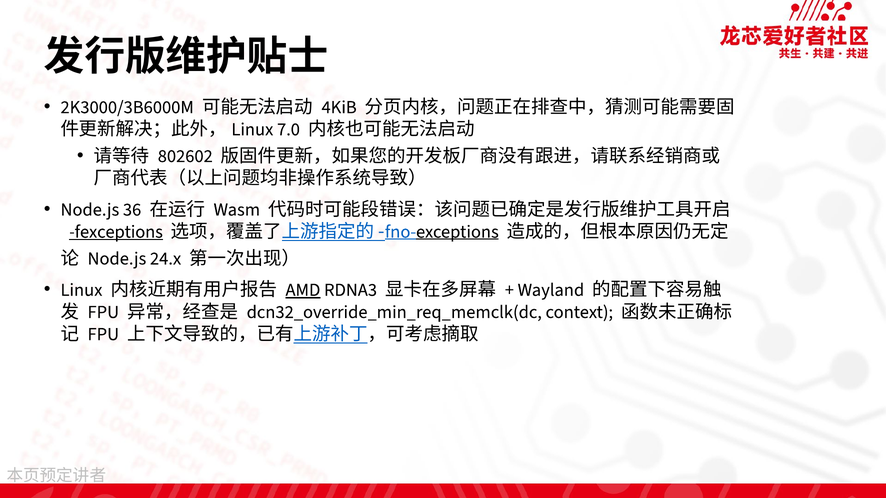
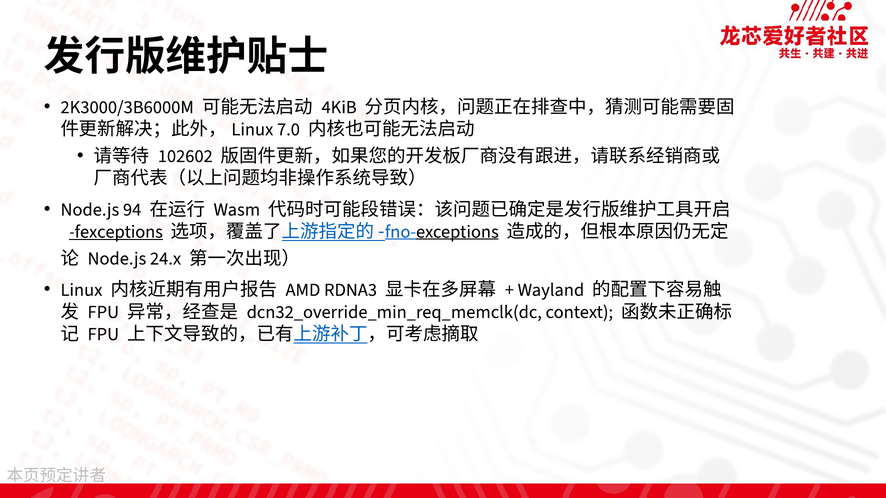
802602: 802602 -> 102602
36: 36 -> 94
AMD underline: present -> none
